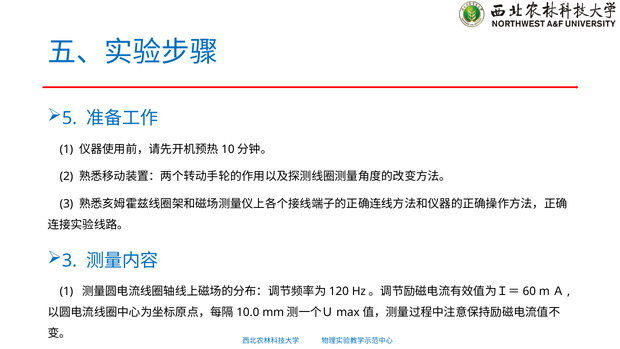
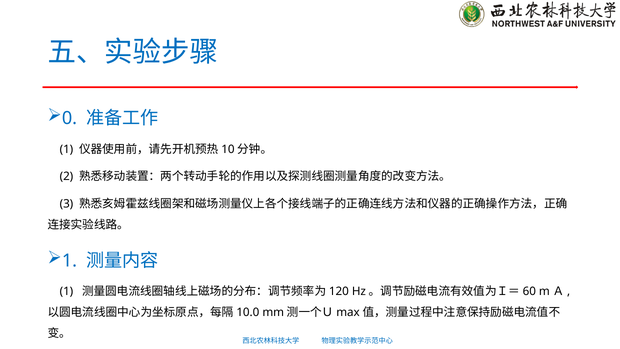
5: 5 -> 0
3 at (70, 260): 3 -> 1
